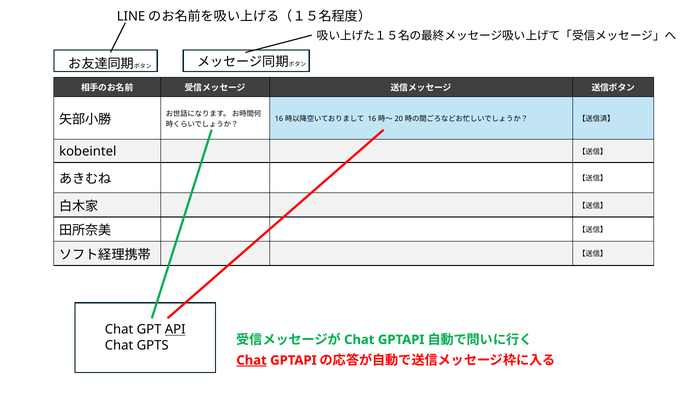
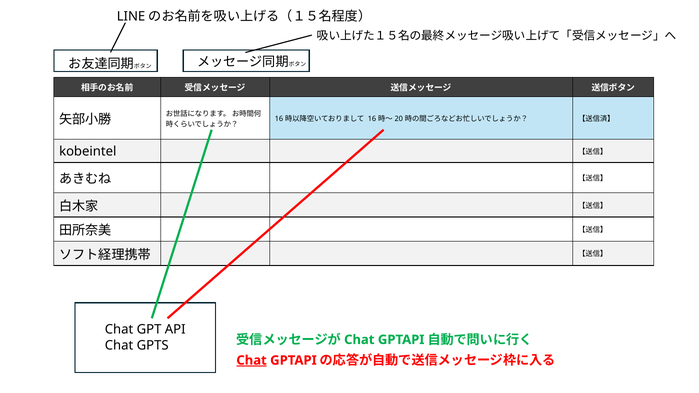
API underline: present -> none
